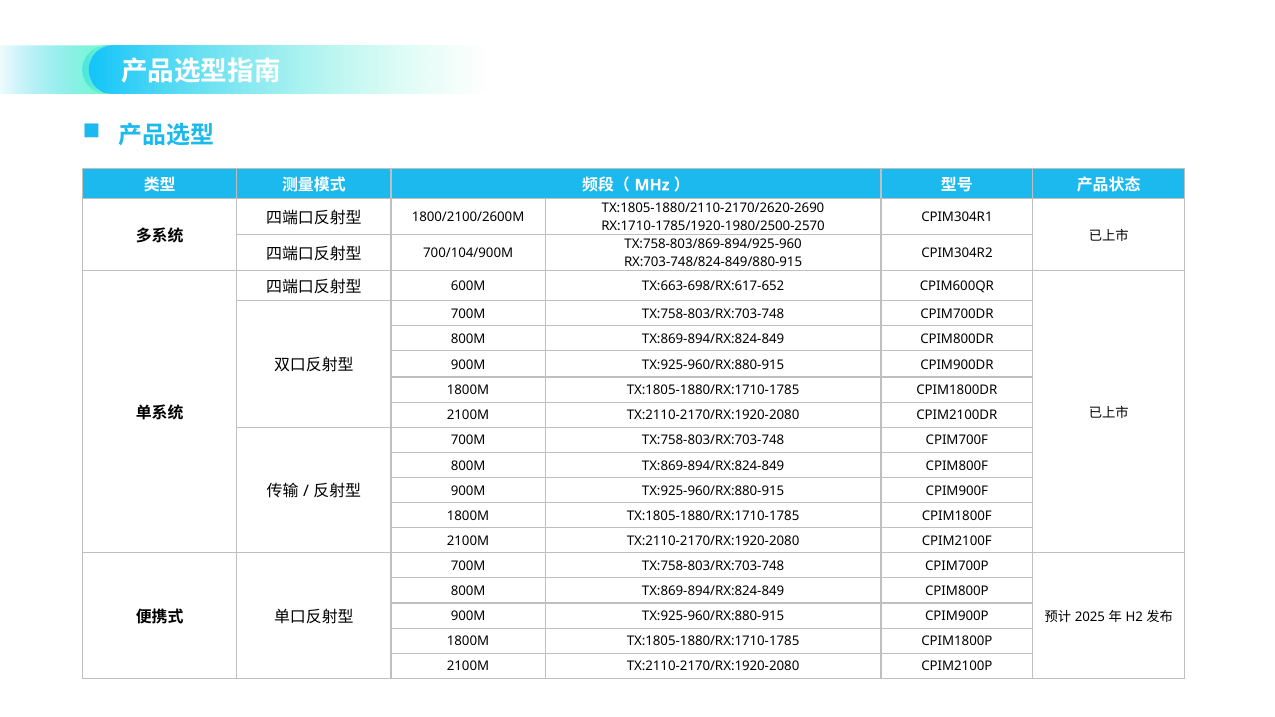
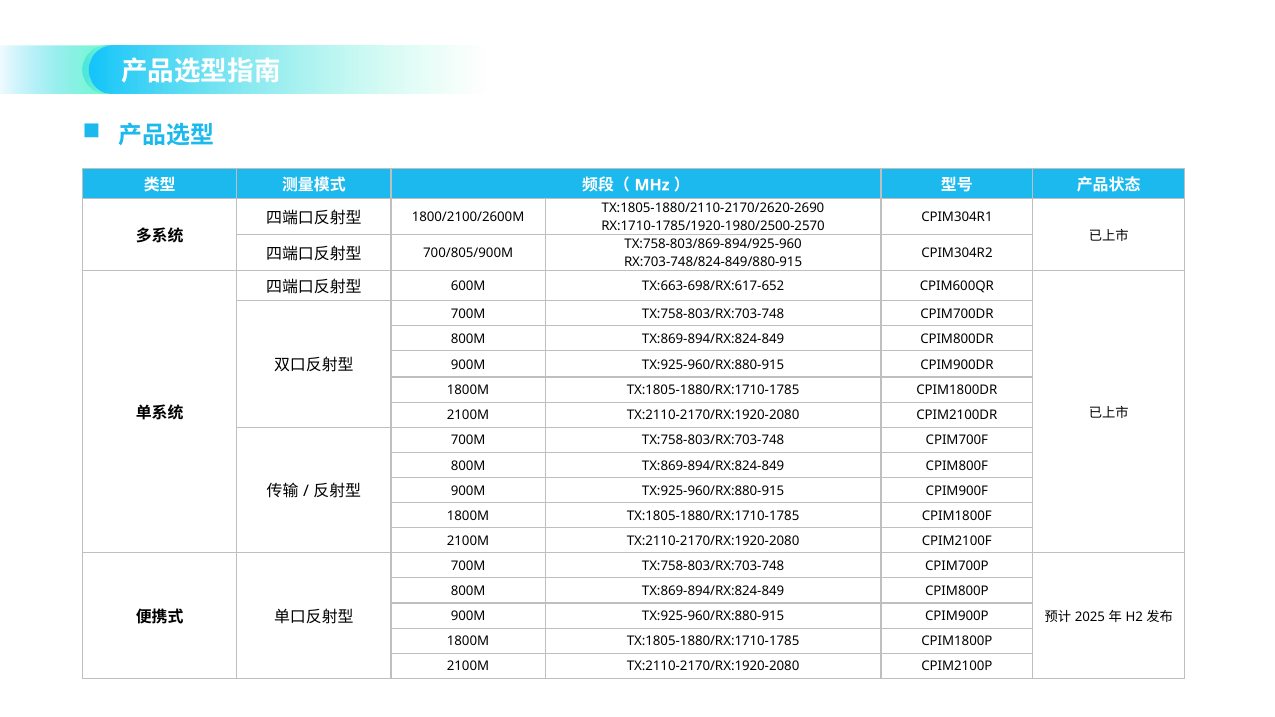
700/104/900M: 700/104/900M -> 700/805/900M
